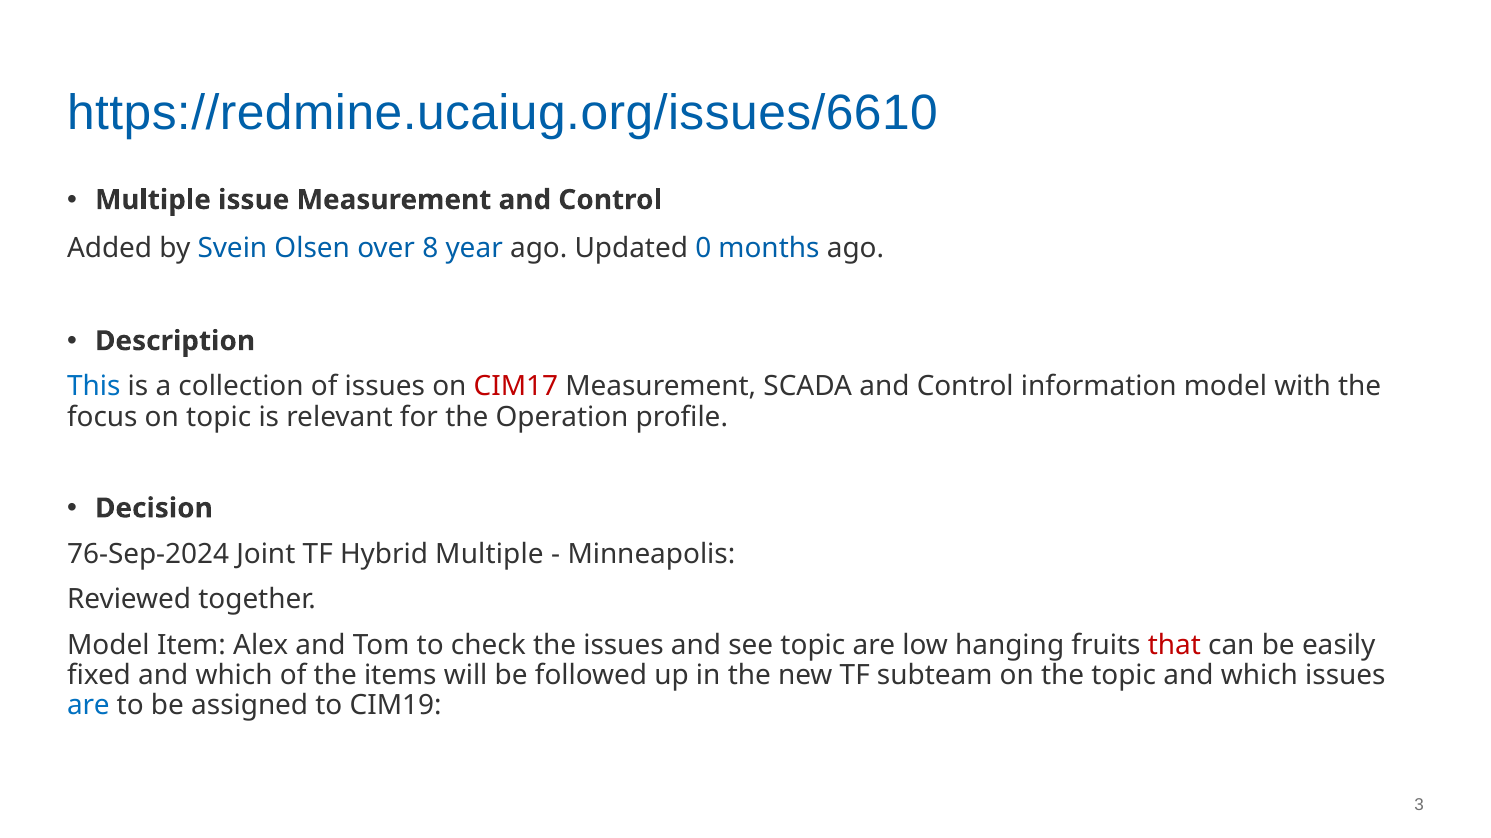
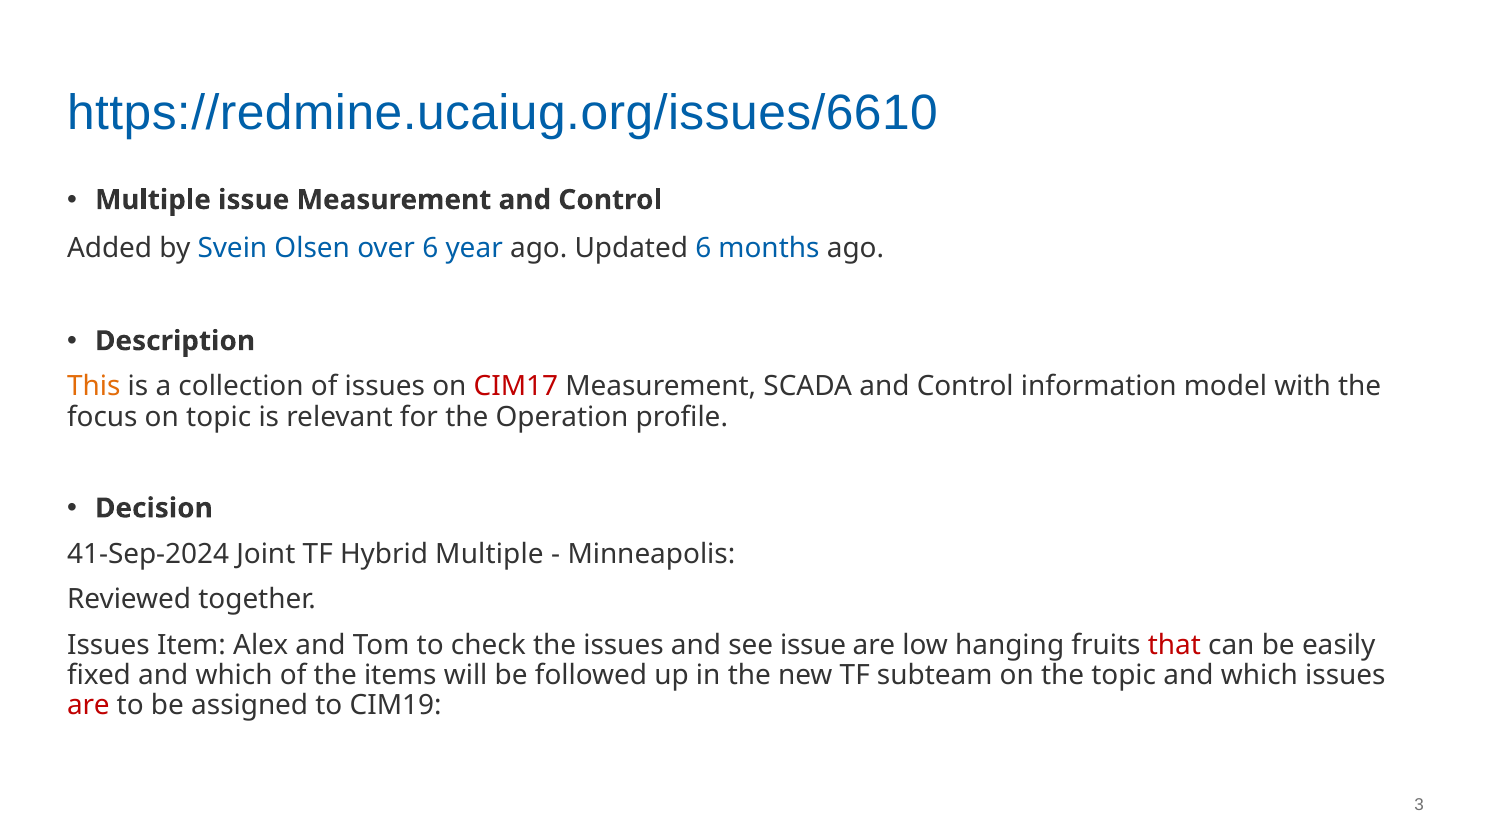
over 8: 8 -> 6
Updated 0: 0 -> 6
This colour: blue -> orange
76-Sep-2024: 76-Sep-2024 -> 41-Sep-2024
Model at (108, 646): Model -> Issues
see topic: topic -> issue
are at (88, 706) colour: blue -> red
